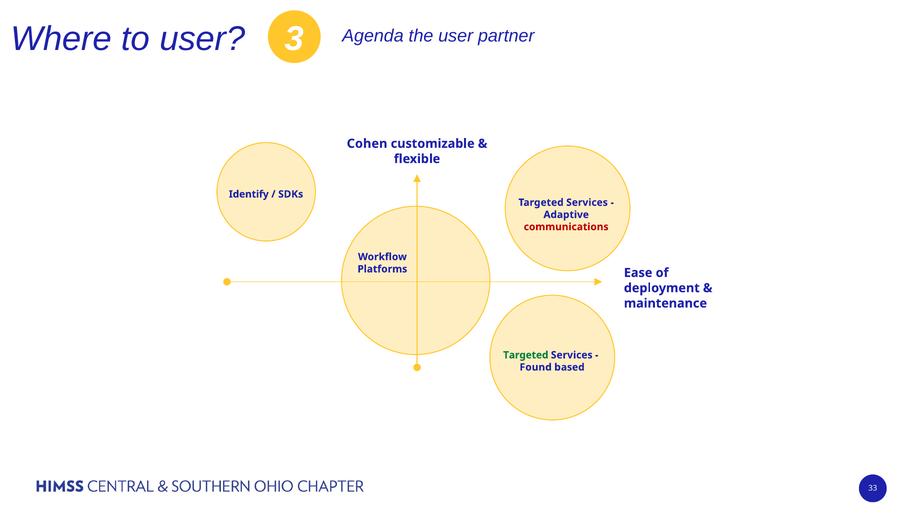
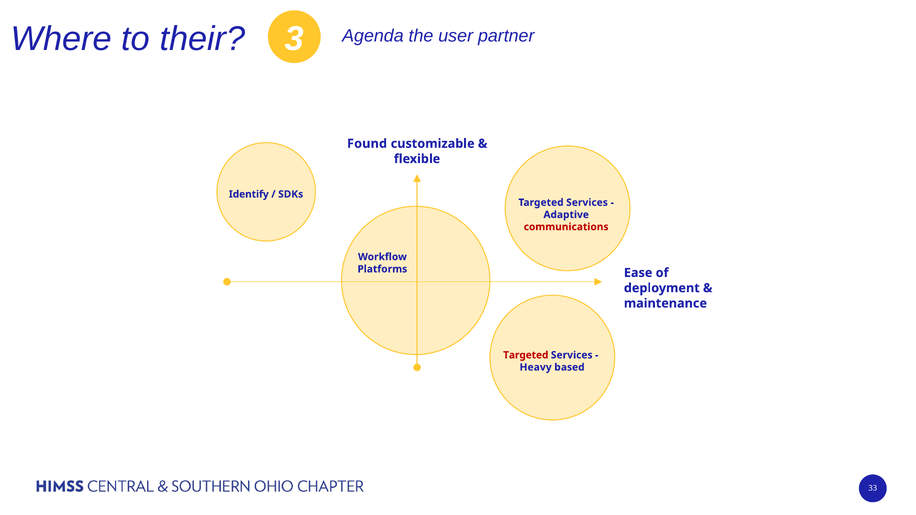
to user: user -> their
Cohen: Cohen -> Found
Targeted at (526, 355) colour: green -> red
Found: Found -> Heavy
